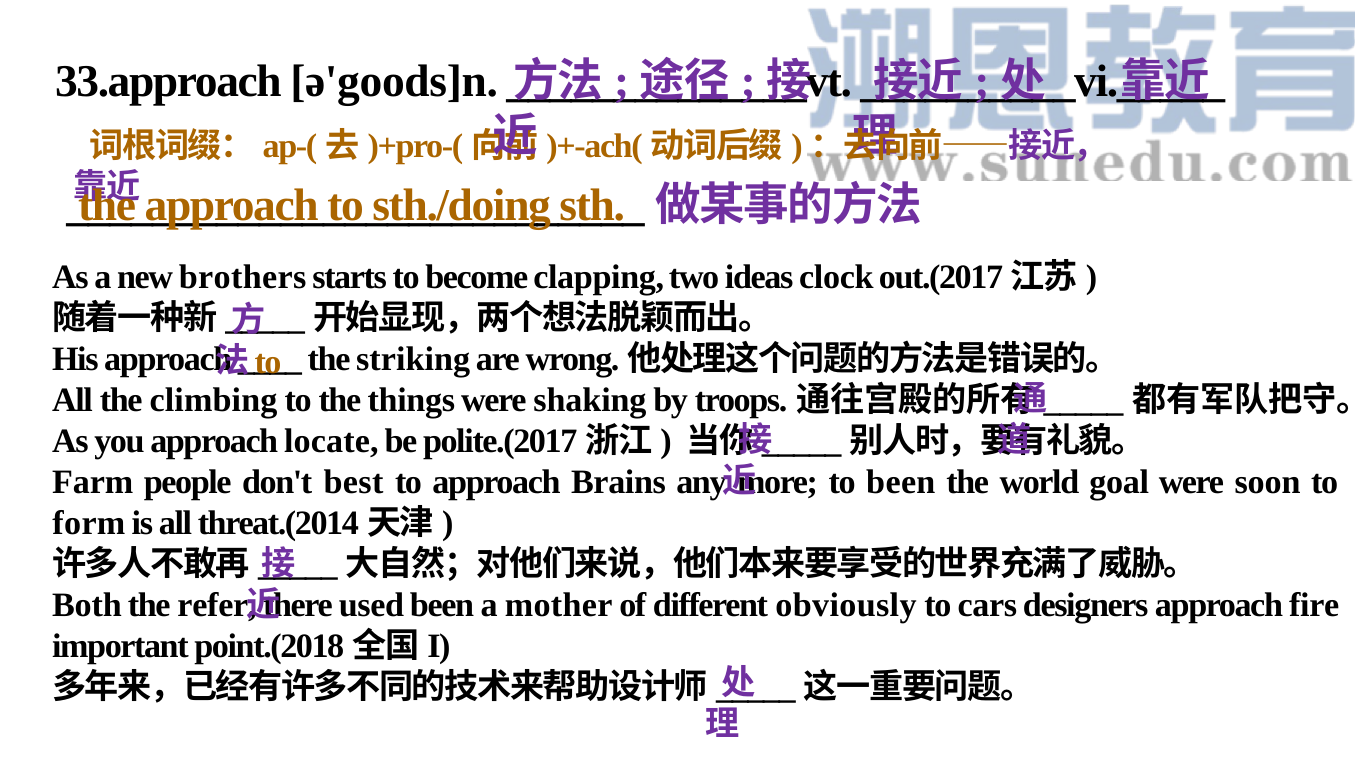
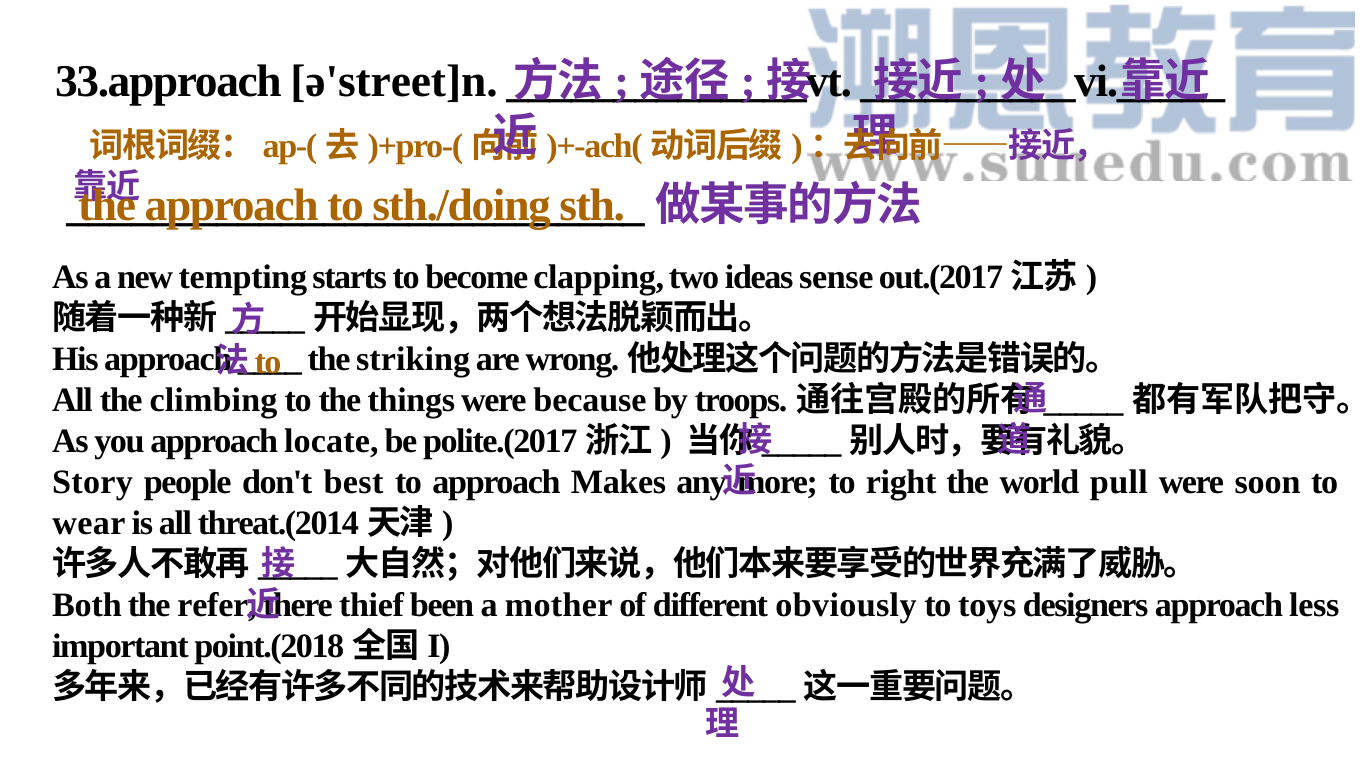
ə'goods]n: ə'goods]n -> ə'street]n
brothers: brothers -> tempting
clock: clock -> sense
shaking: shaking -> because
Farm: Farm -> Story
Brains: Brains -> Makes
to been: been -> right
goal: goal -> pull
form: form -> wear
used: used -> thief
cars: cars -> toys
fire: fire -> less
